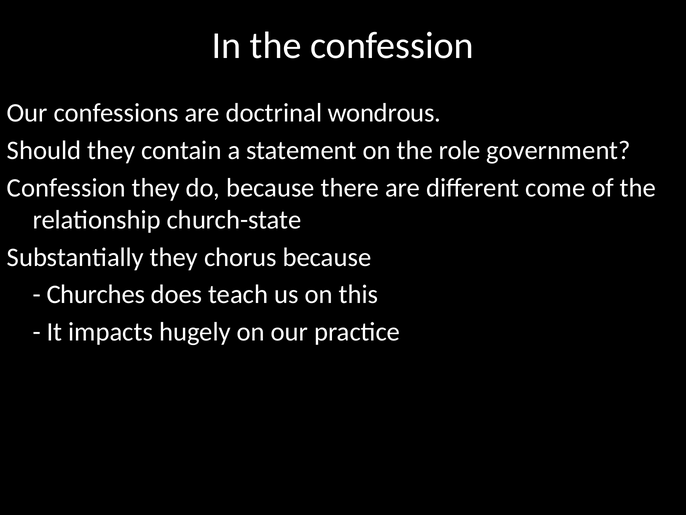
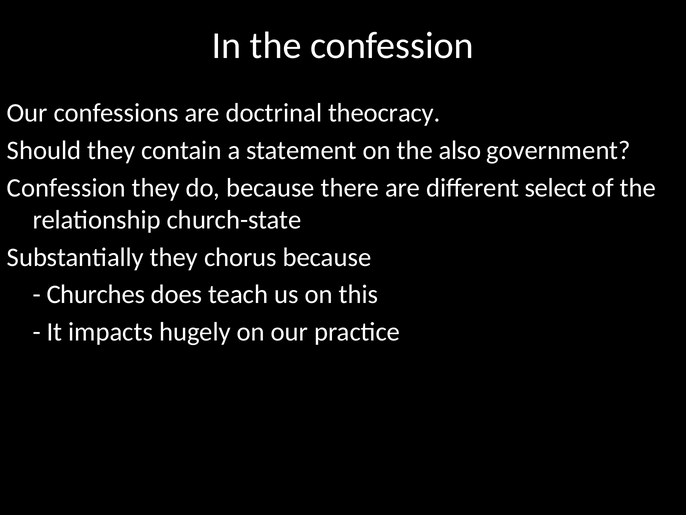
wondrous: wondrous -> theocracy
role: role -> also
come: come -> select
